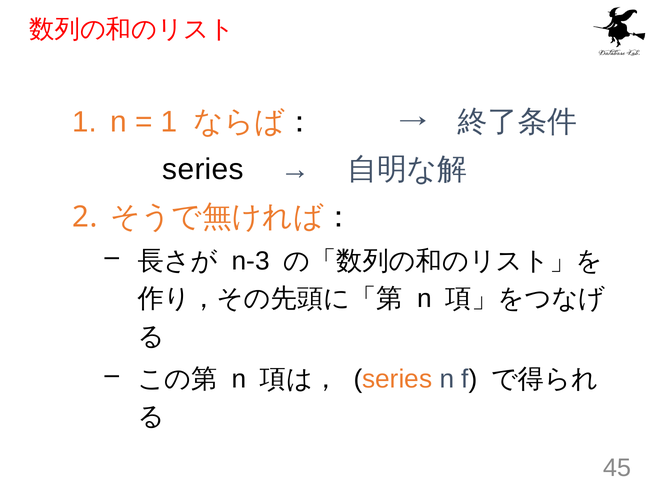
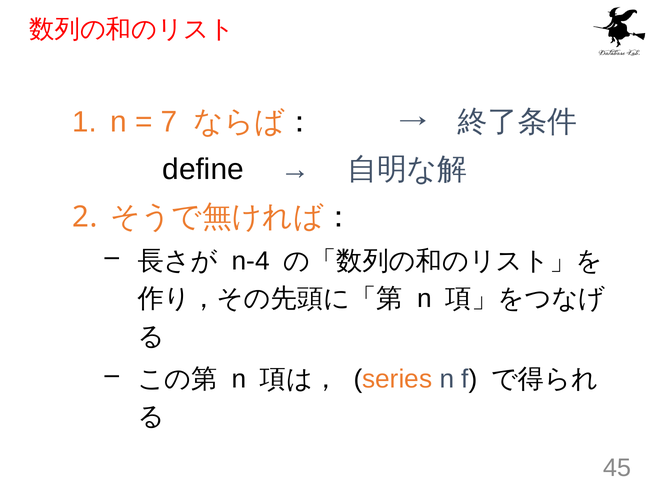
1 at (169, 122): 1 -> 7
series at (203, 169): series -> define
n-3: n-3 -> n-4
